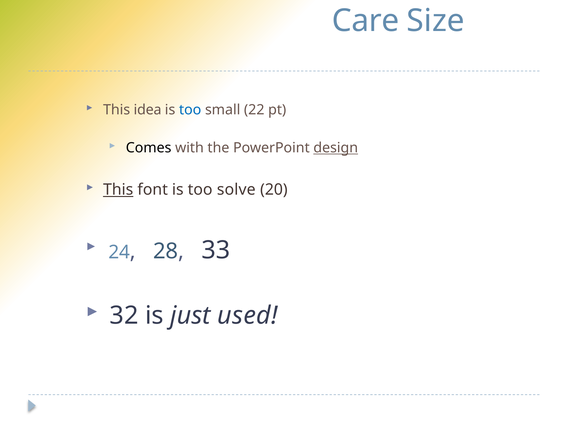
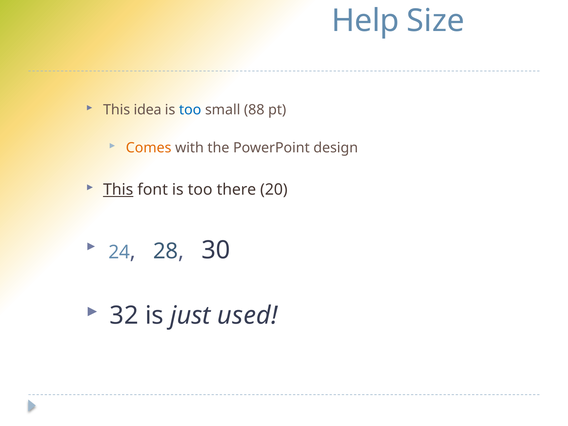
Care: Care -> Help
22: 22 -> 88
Comes colour: black -> orange
design underline: present -> none
solve: solve -> there
33: 33 -> 30
